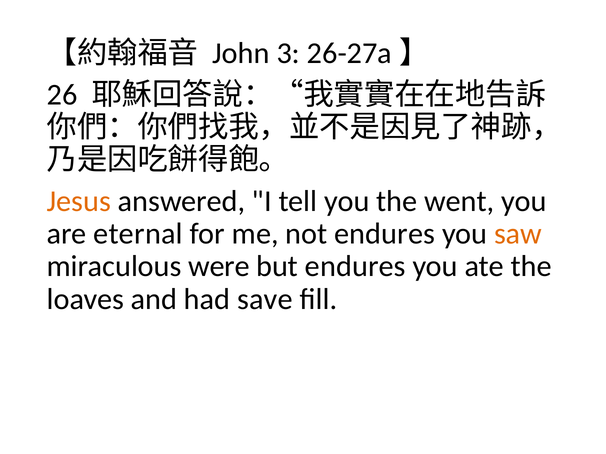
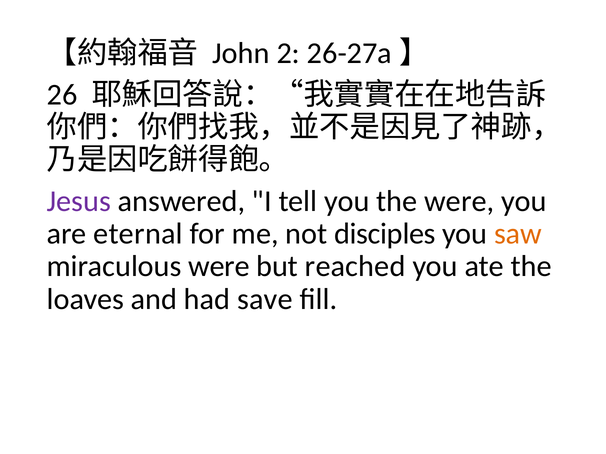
3: 3 -> 2
Jesus colour: orange -> purple
the went: went -> were
not endures: endures -> disciples
but endures: endures -> reached
